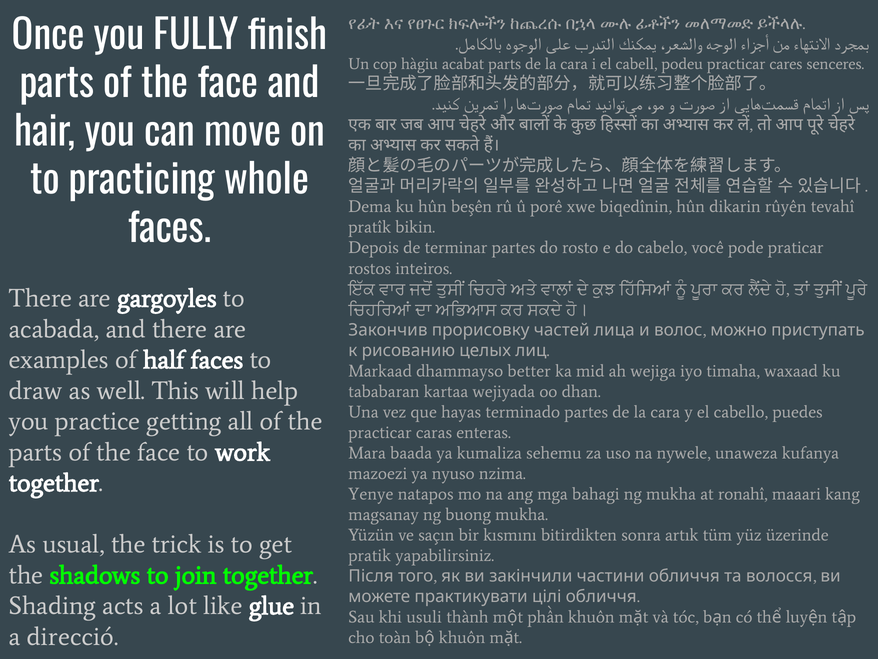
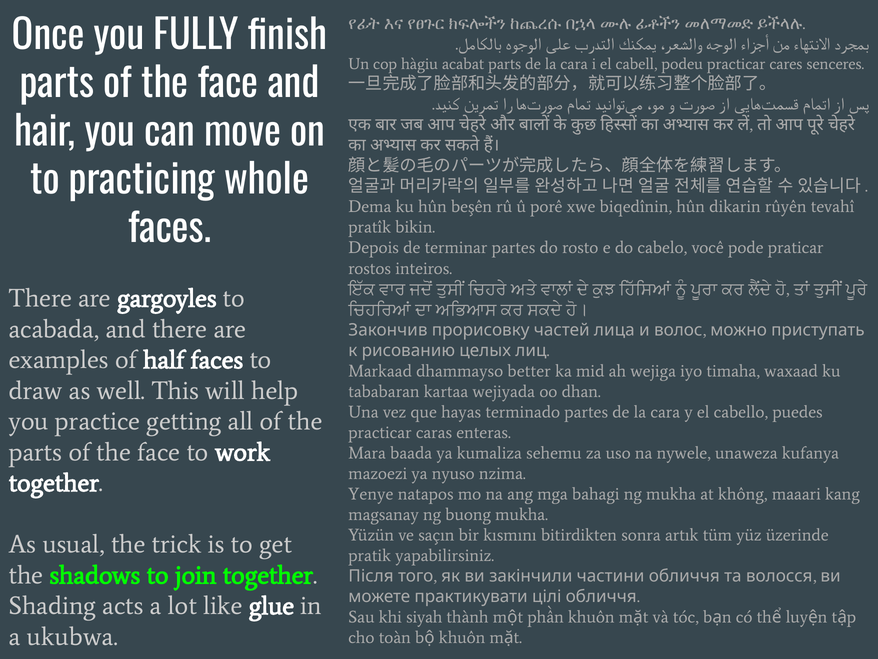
ronahî: ronahî -> không
usuli: usuli -> siyah
direcció: direcció -> ukubwa
